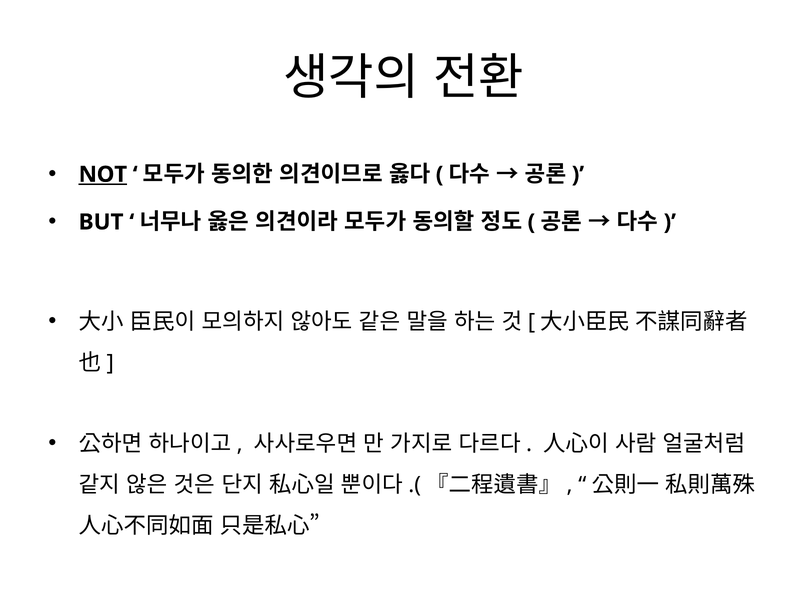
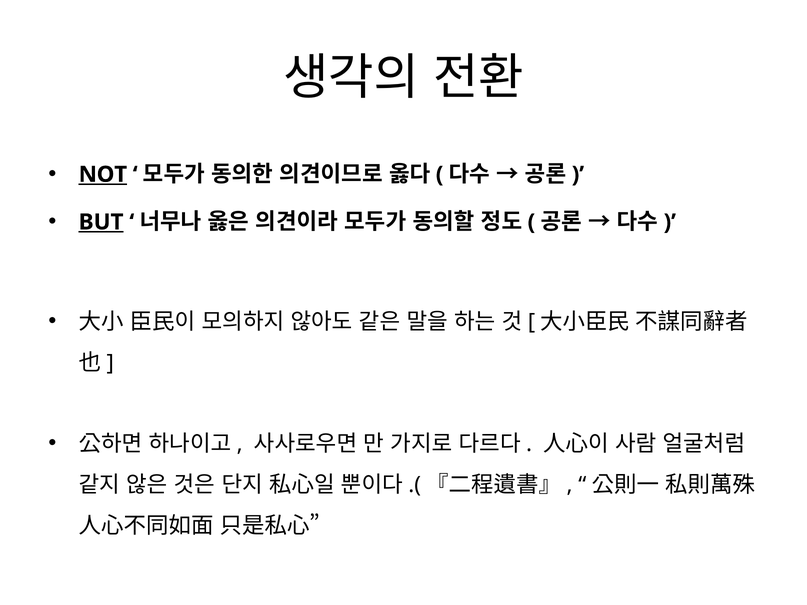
BUT underline: none -> present
